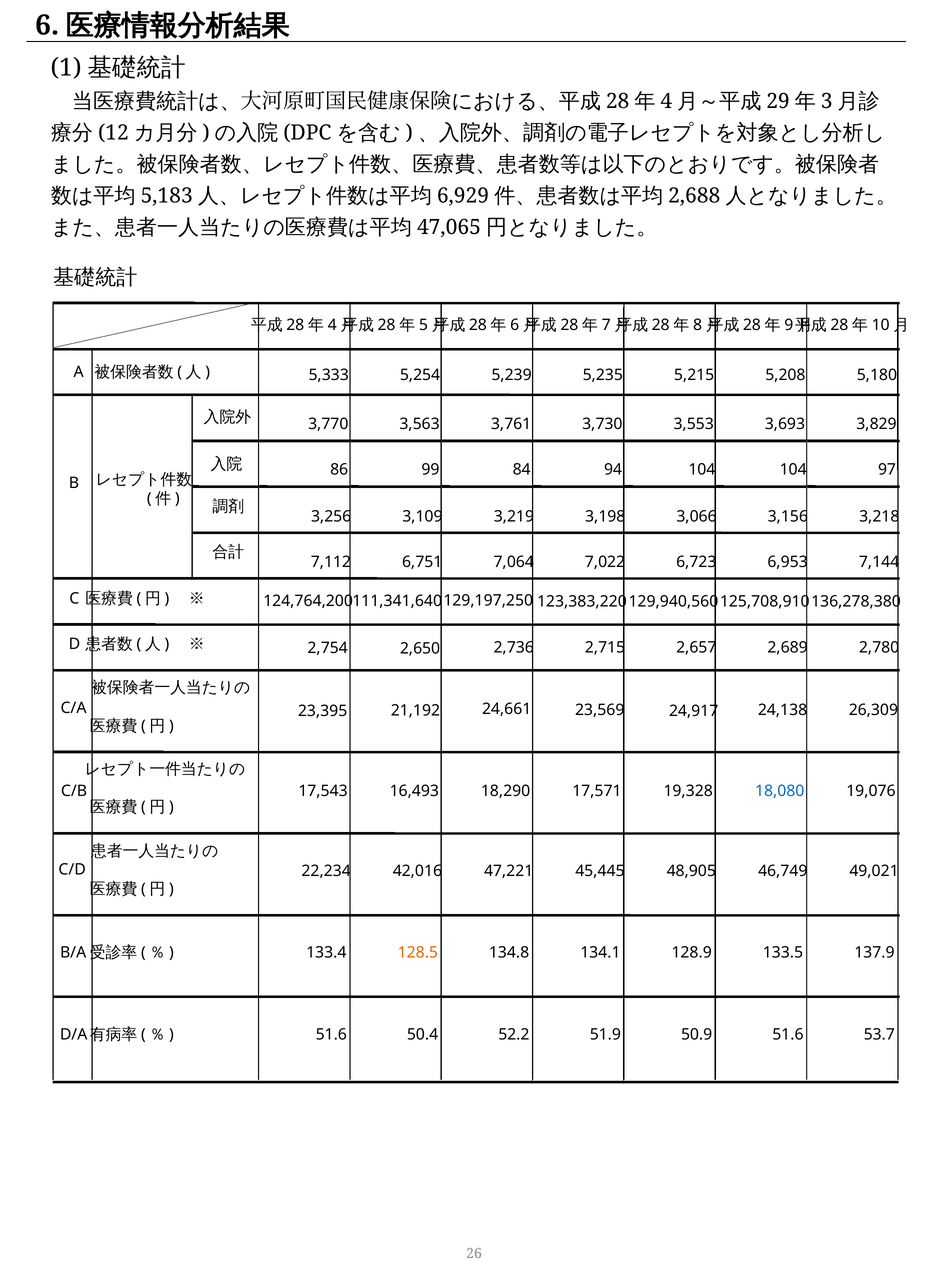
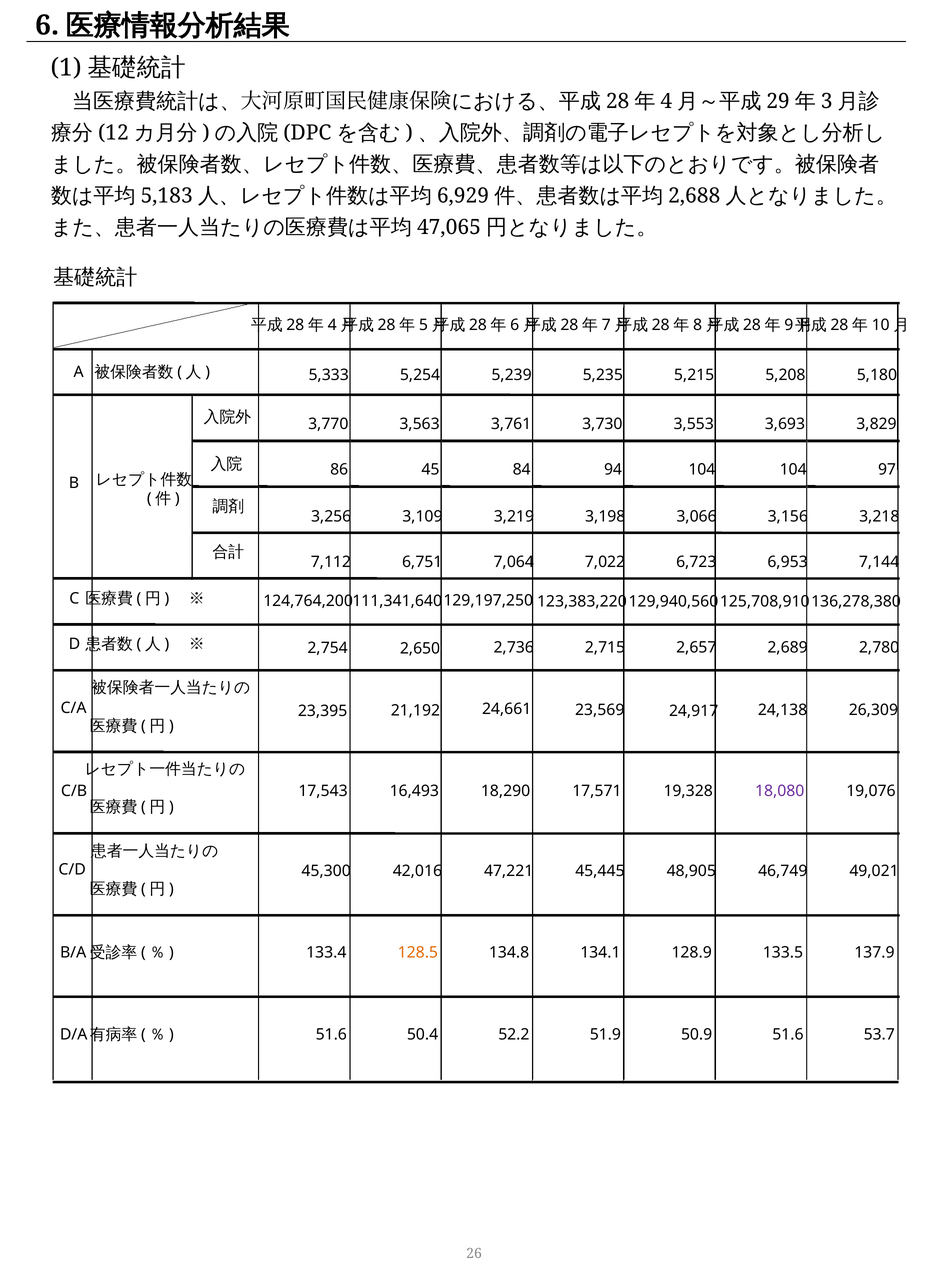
99: 99 -> 45
18,080 colour: blue -> purple
22,234: 22,234 -> 45,300
